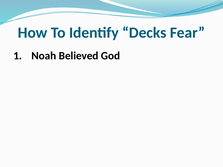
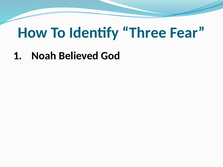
Decks: Decks -> Three
